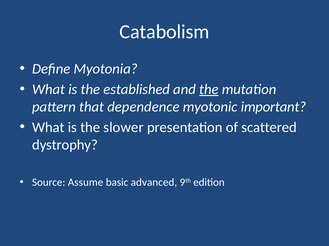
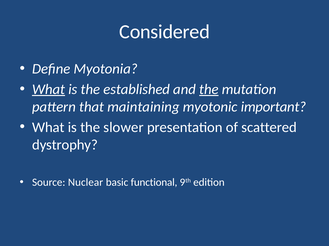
Catabolism: Catabolism -> Considered
What at (49, 90) underline: none -> present
dependence: dependence -> maintaining
Assume: Assume -> Nuclear
advanced: advanced -> functional
